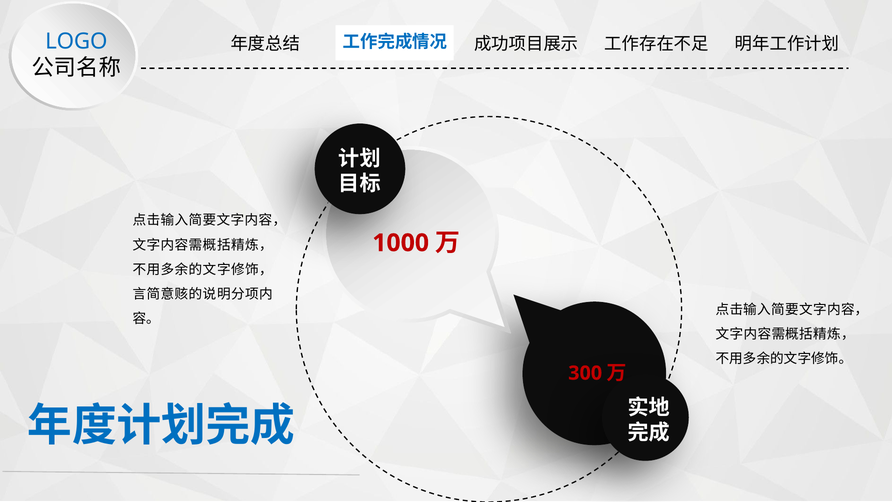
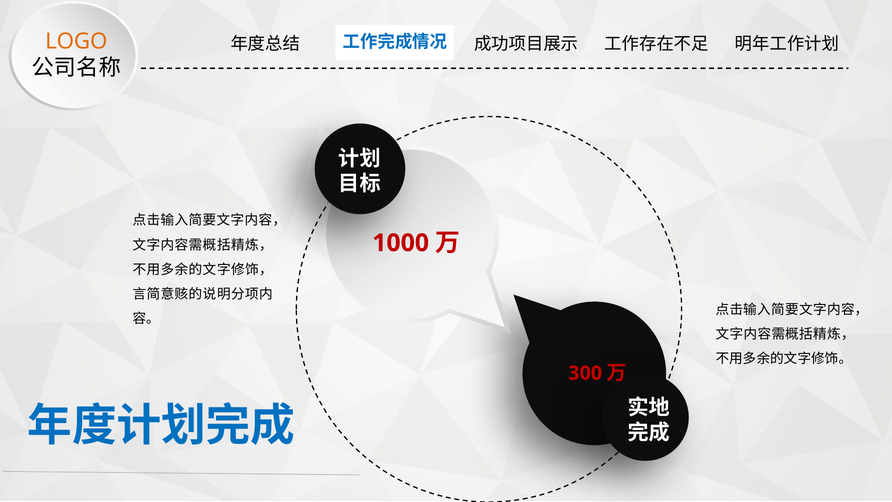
LOGO colour: blue -> orange
